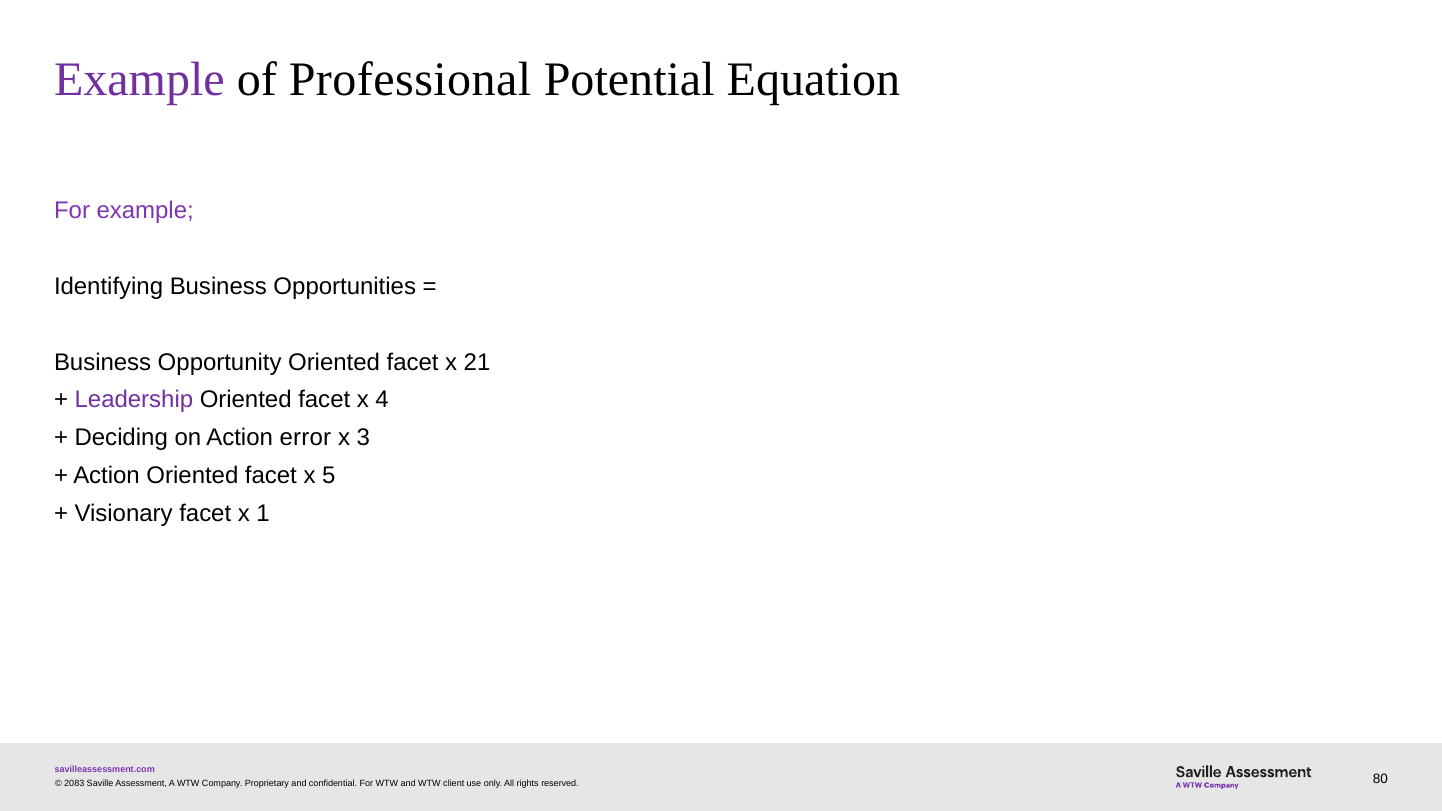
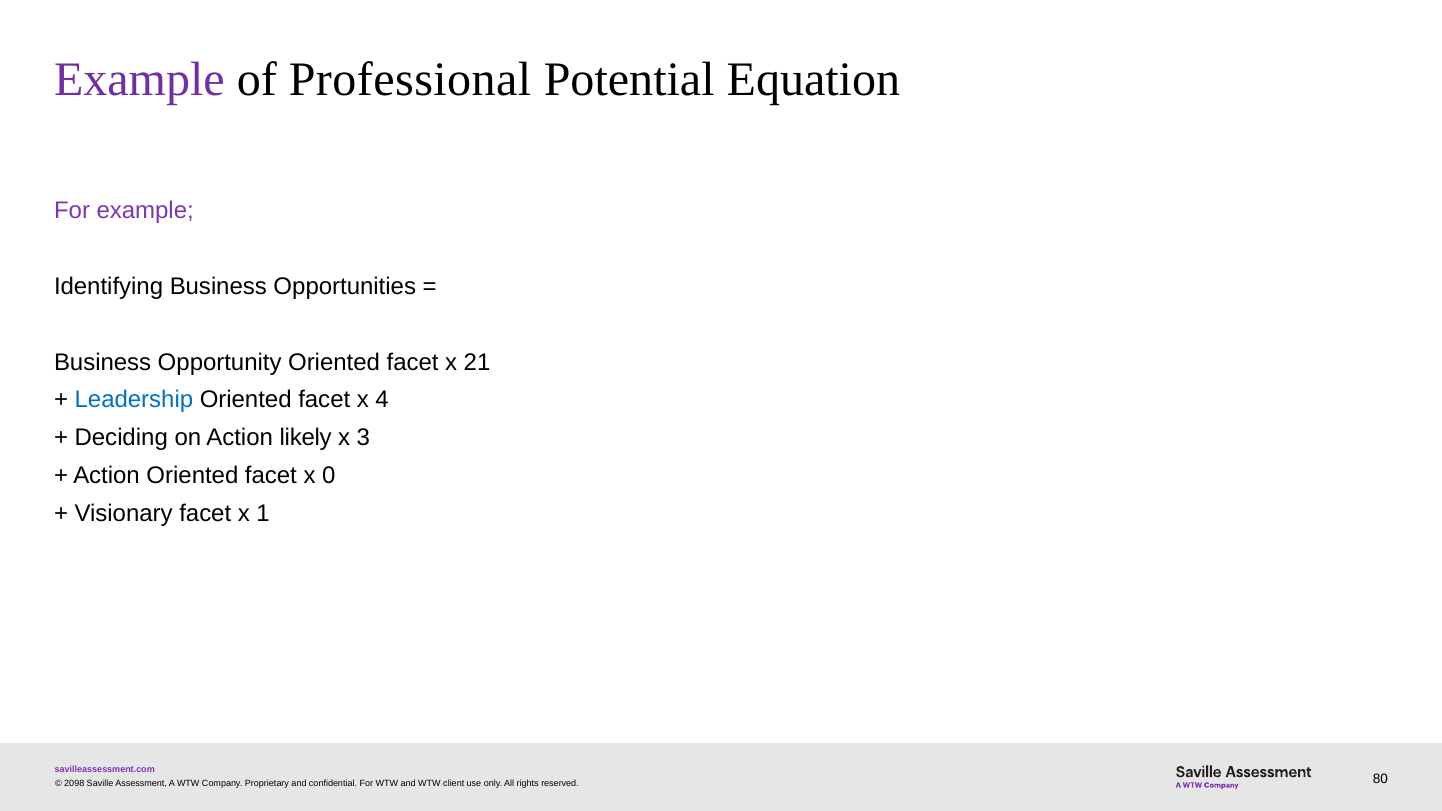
Leadership colour: purple -> blue
error: error -> likely
5: 5 -> 0
2083: 2083 -> 2098
